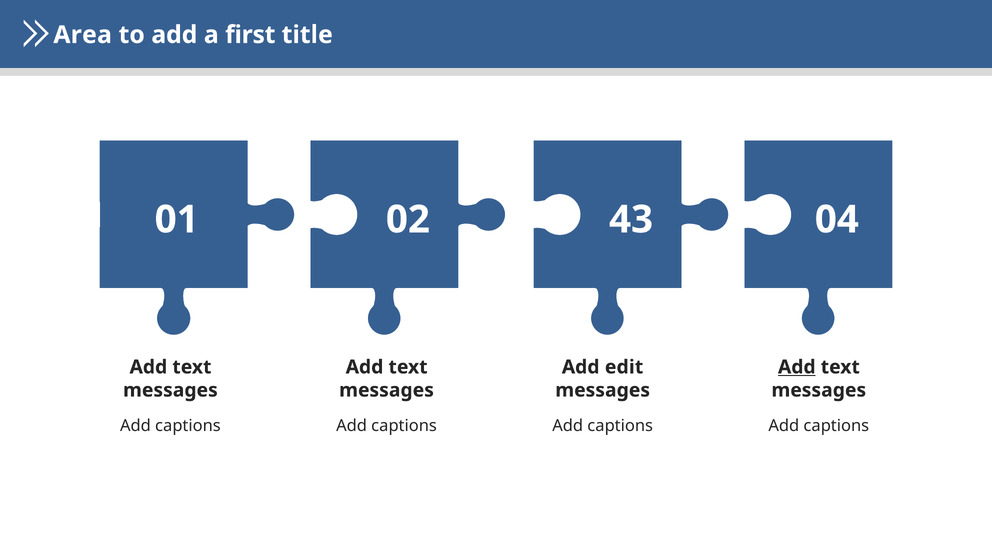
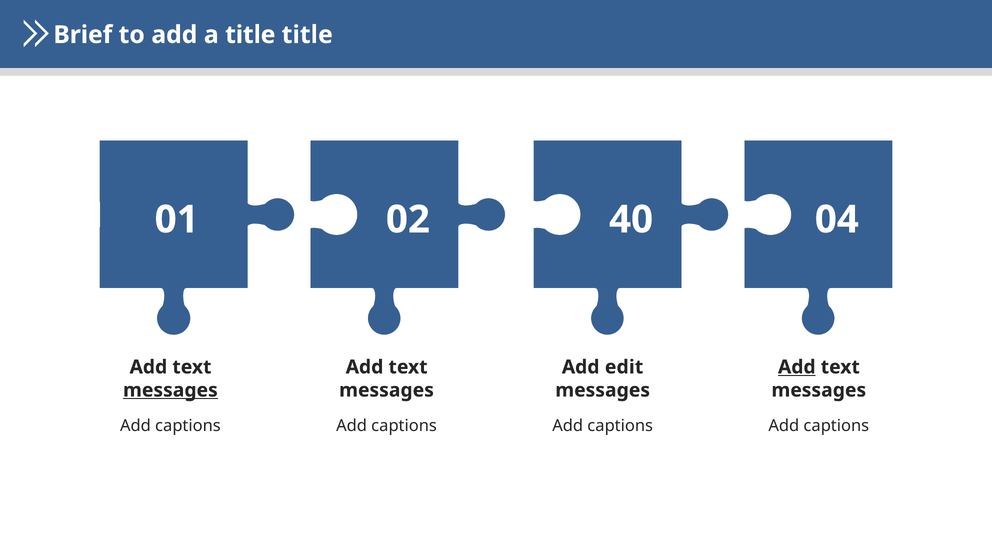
Area: Area -> Brief
a first: first -> title
43: 43 -> 40
messages at (170, 390) underline: none -> present
